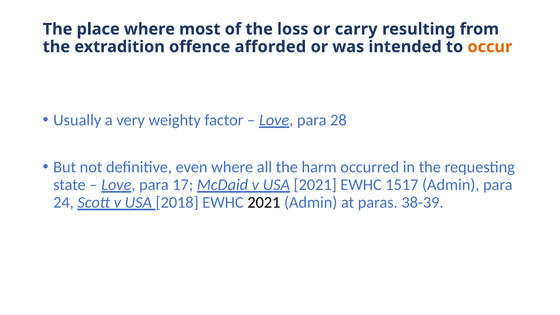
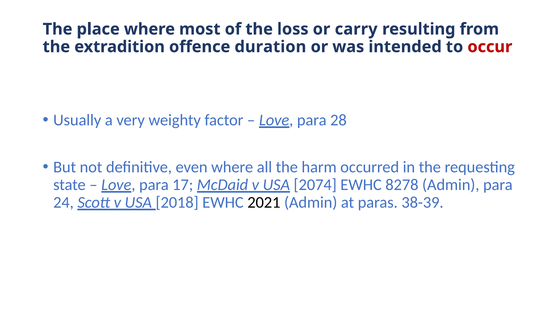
afforded: afforded -> duration
occur colour: orange -> red
USA 2021: 2021 -> 2074
1517: 1517 -> 8278
